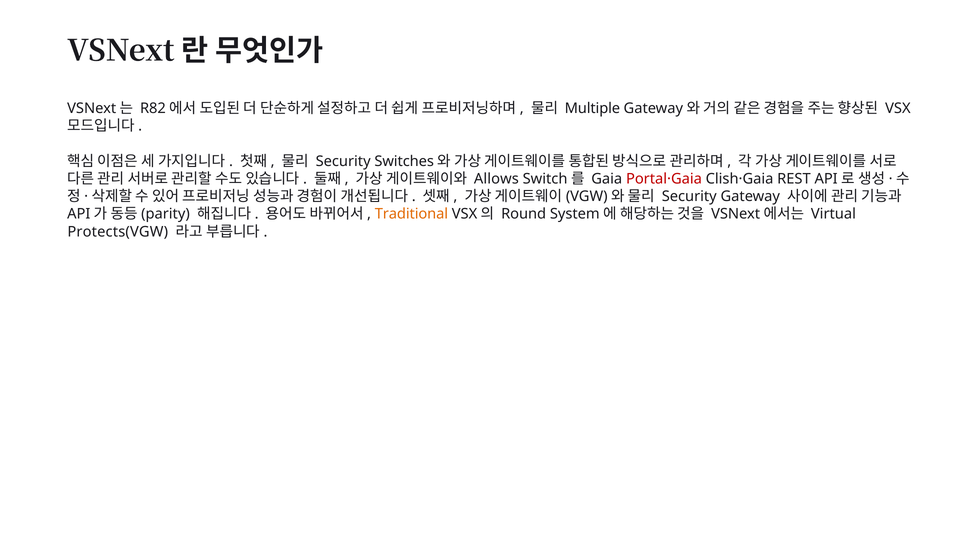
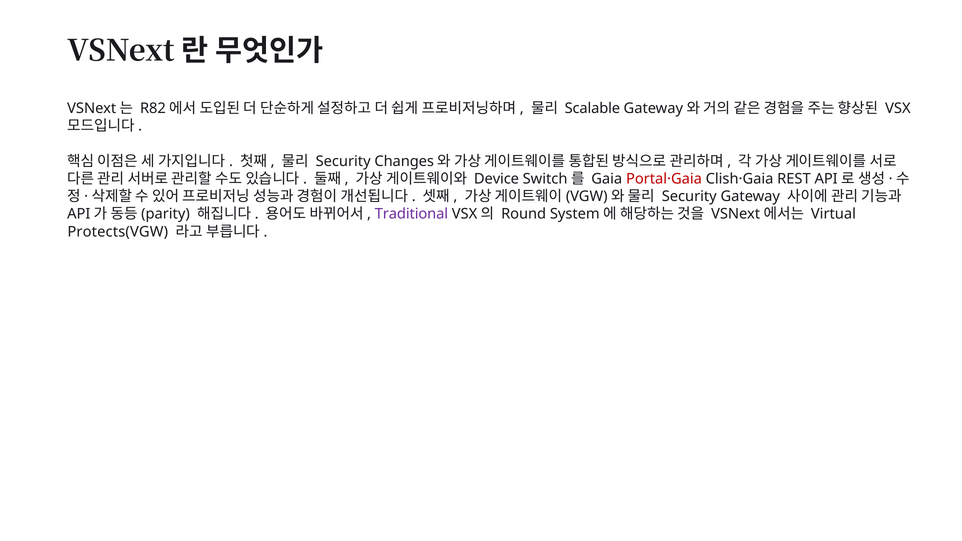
Multiple: Multiple -> Scalable
Switches: Switches -> Changes
Allows: Allows -> Device
Traditional colour: orange -> purple
